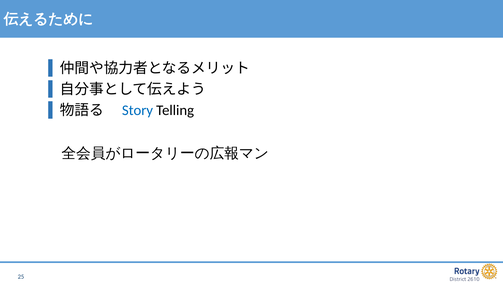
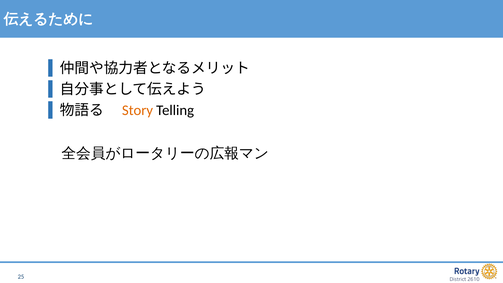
Story colour: blue -> orange
